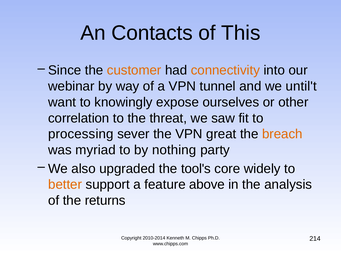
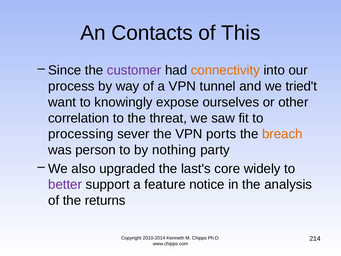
customer colour: orange -> purple
webinar: webinar -> process
until't: until't -> tried't
great: great -> ports
myriad: myriad -> person
tool's: tool's -> last's
better colour: orange -> purple
above: above -> notice
